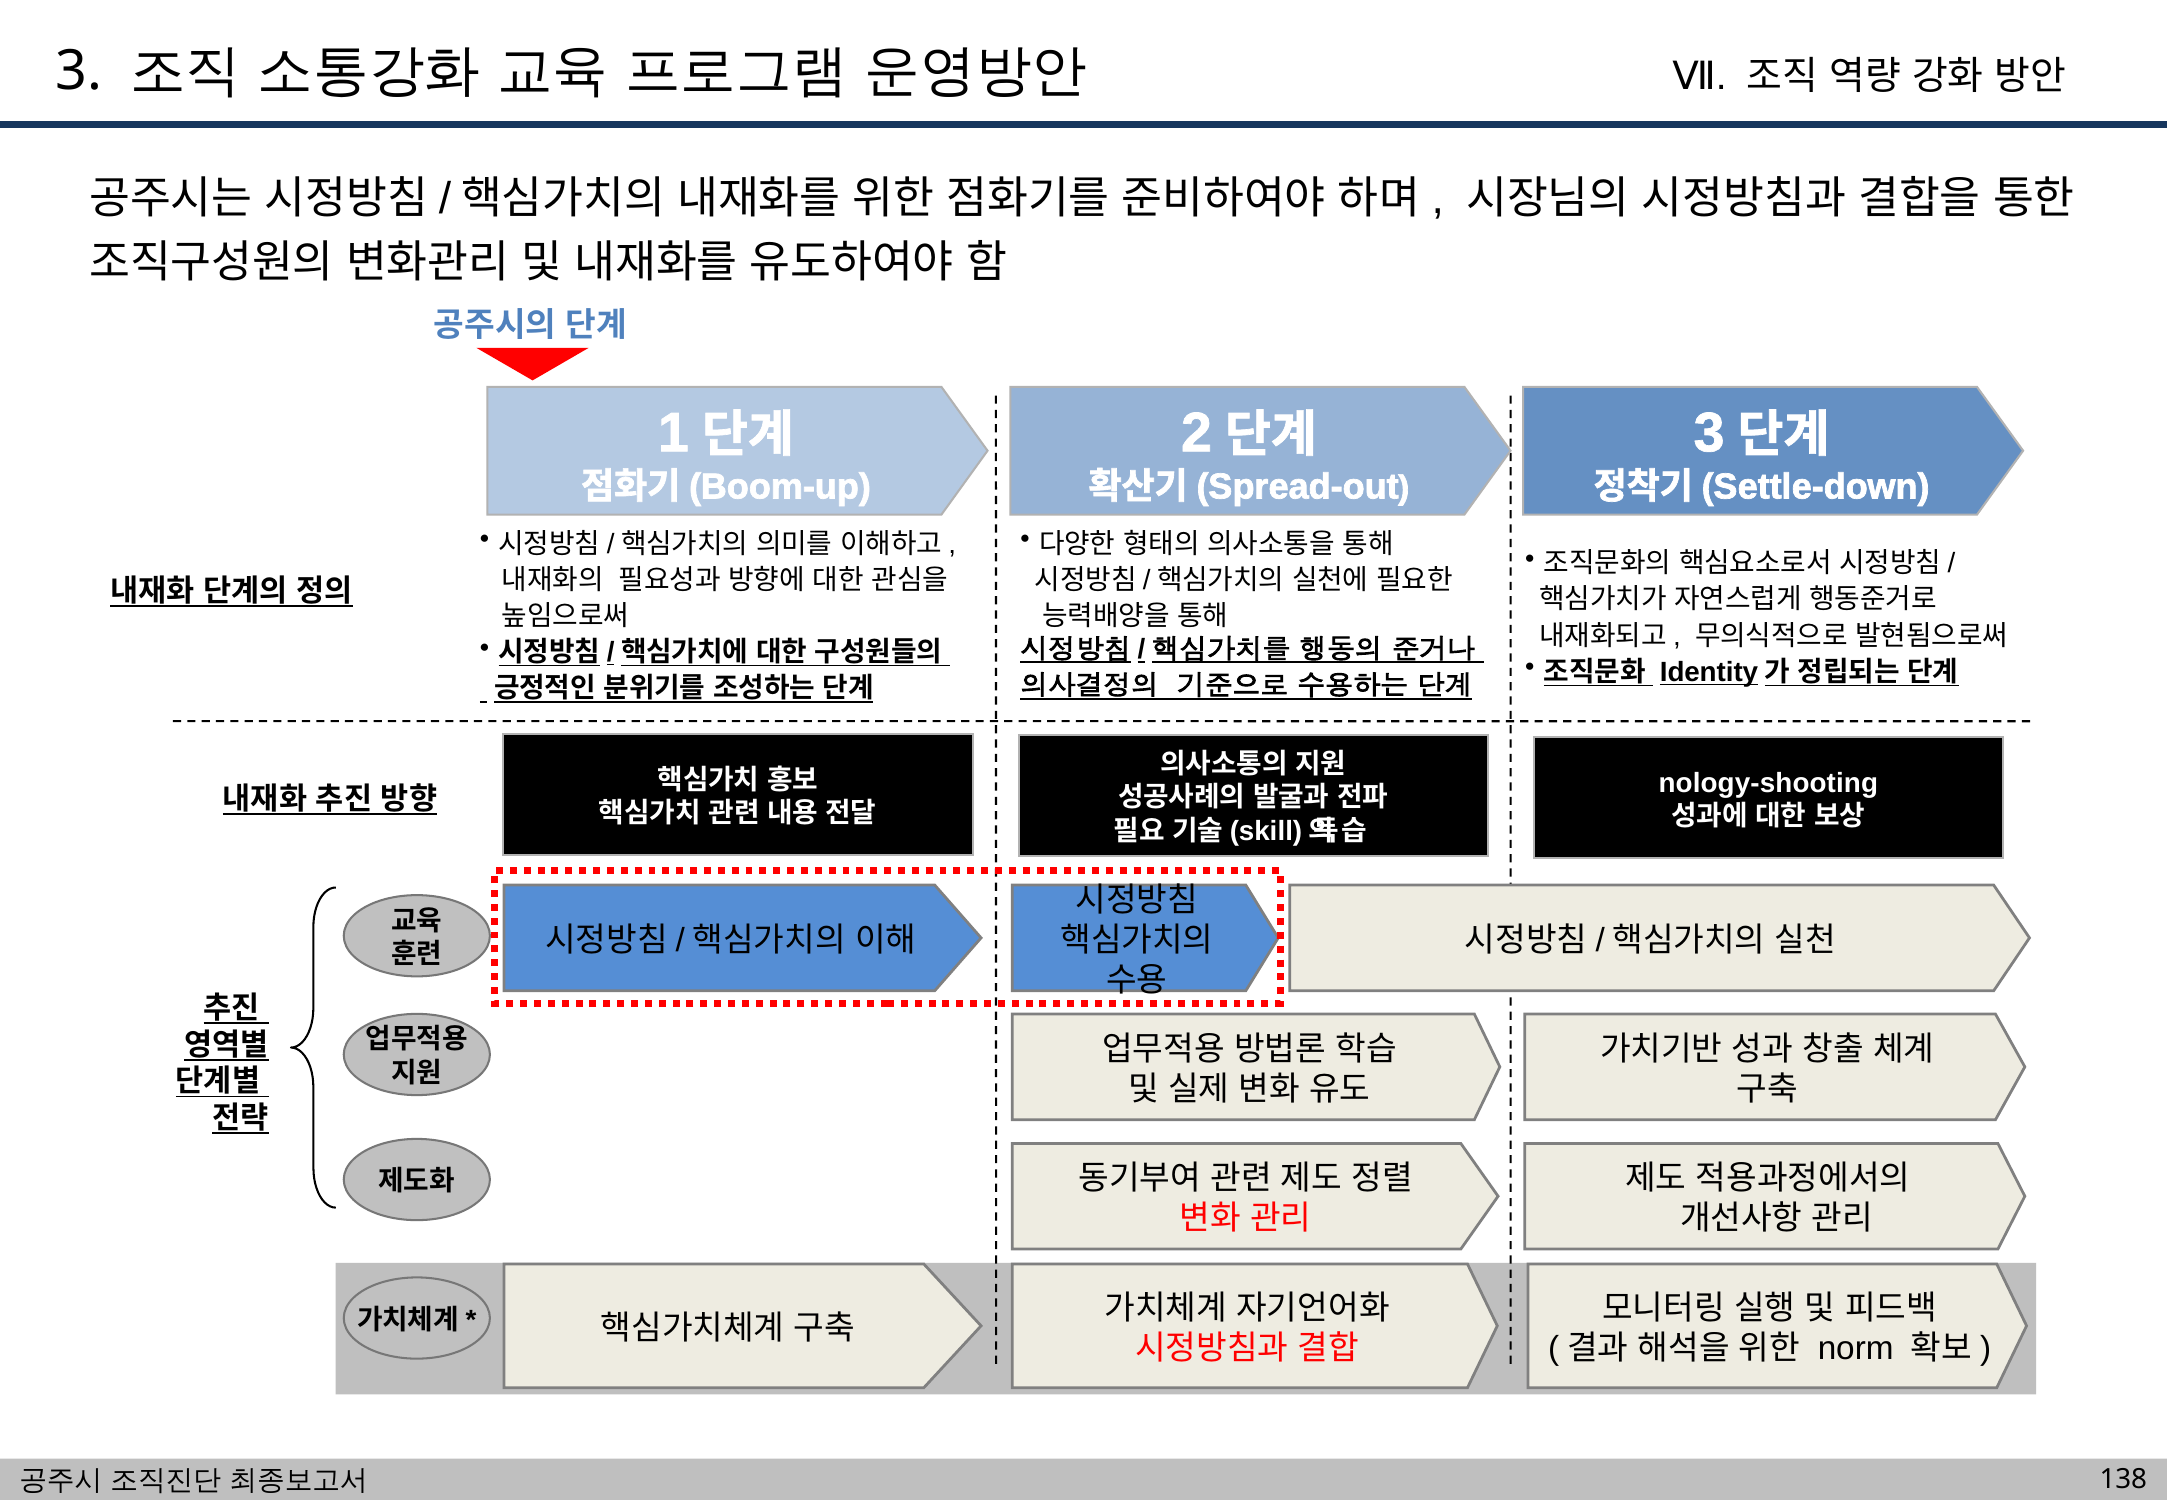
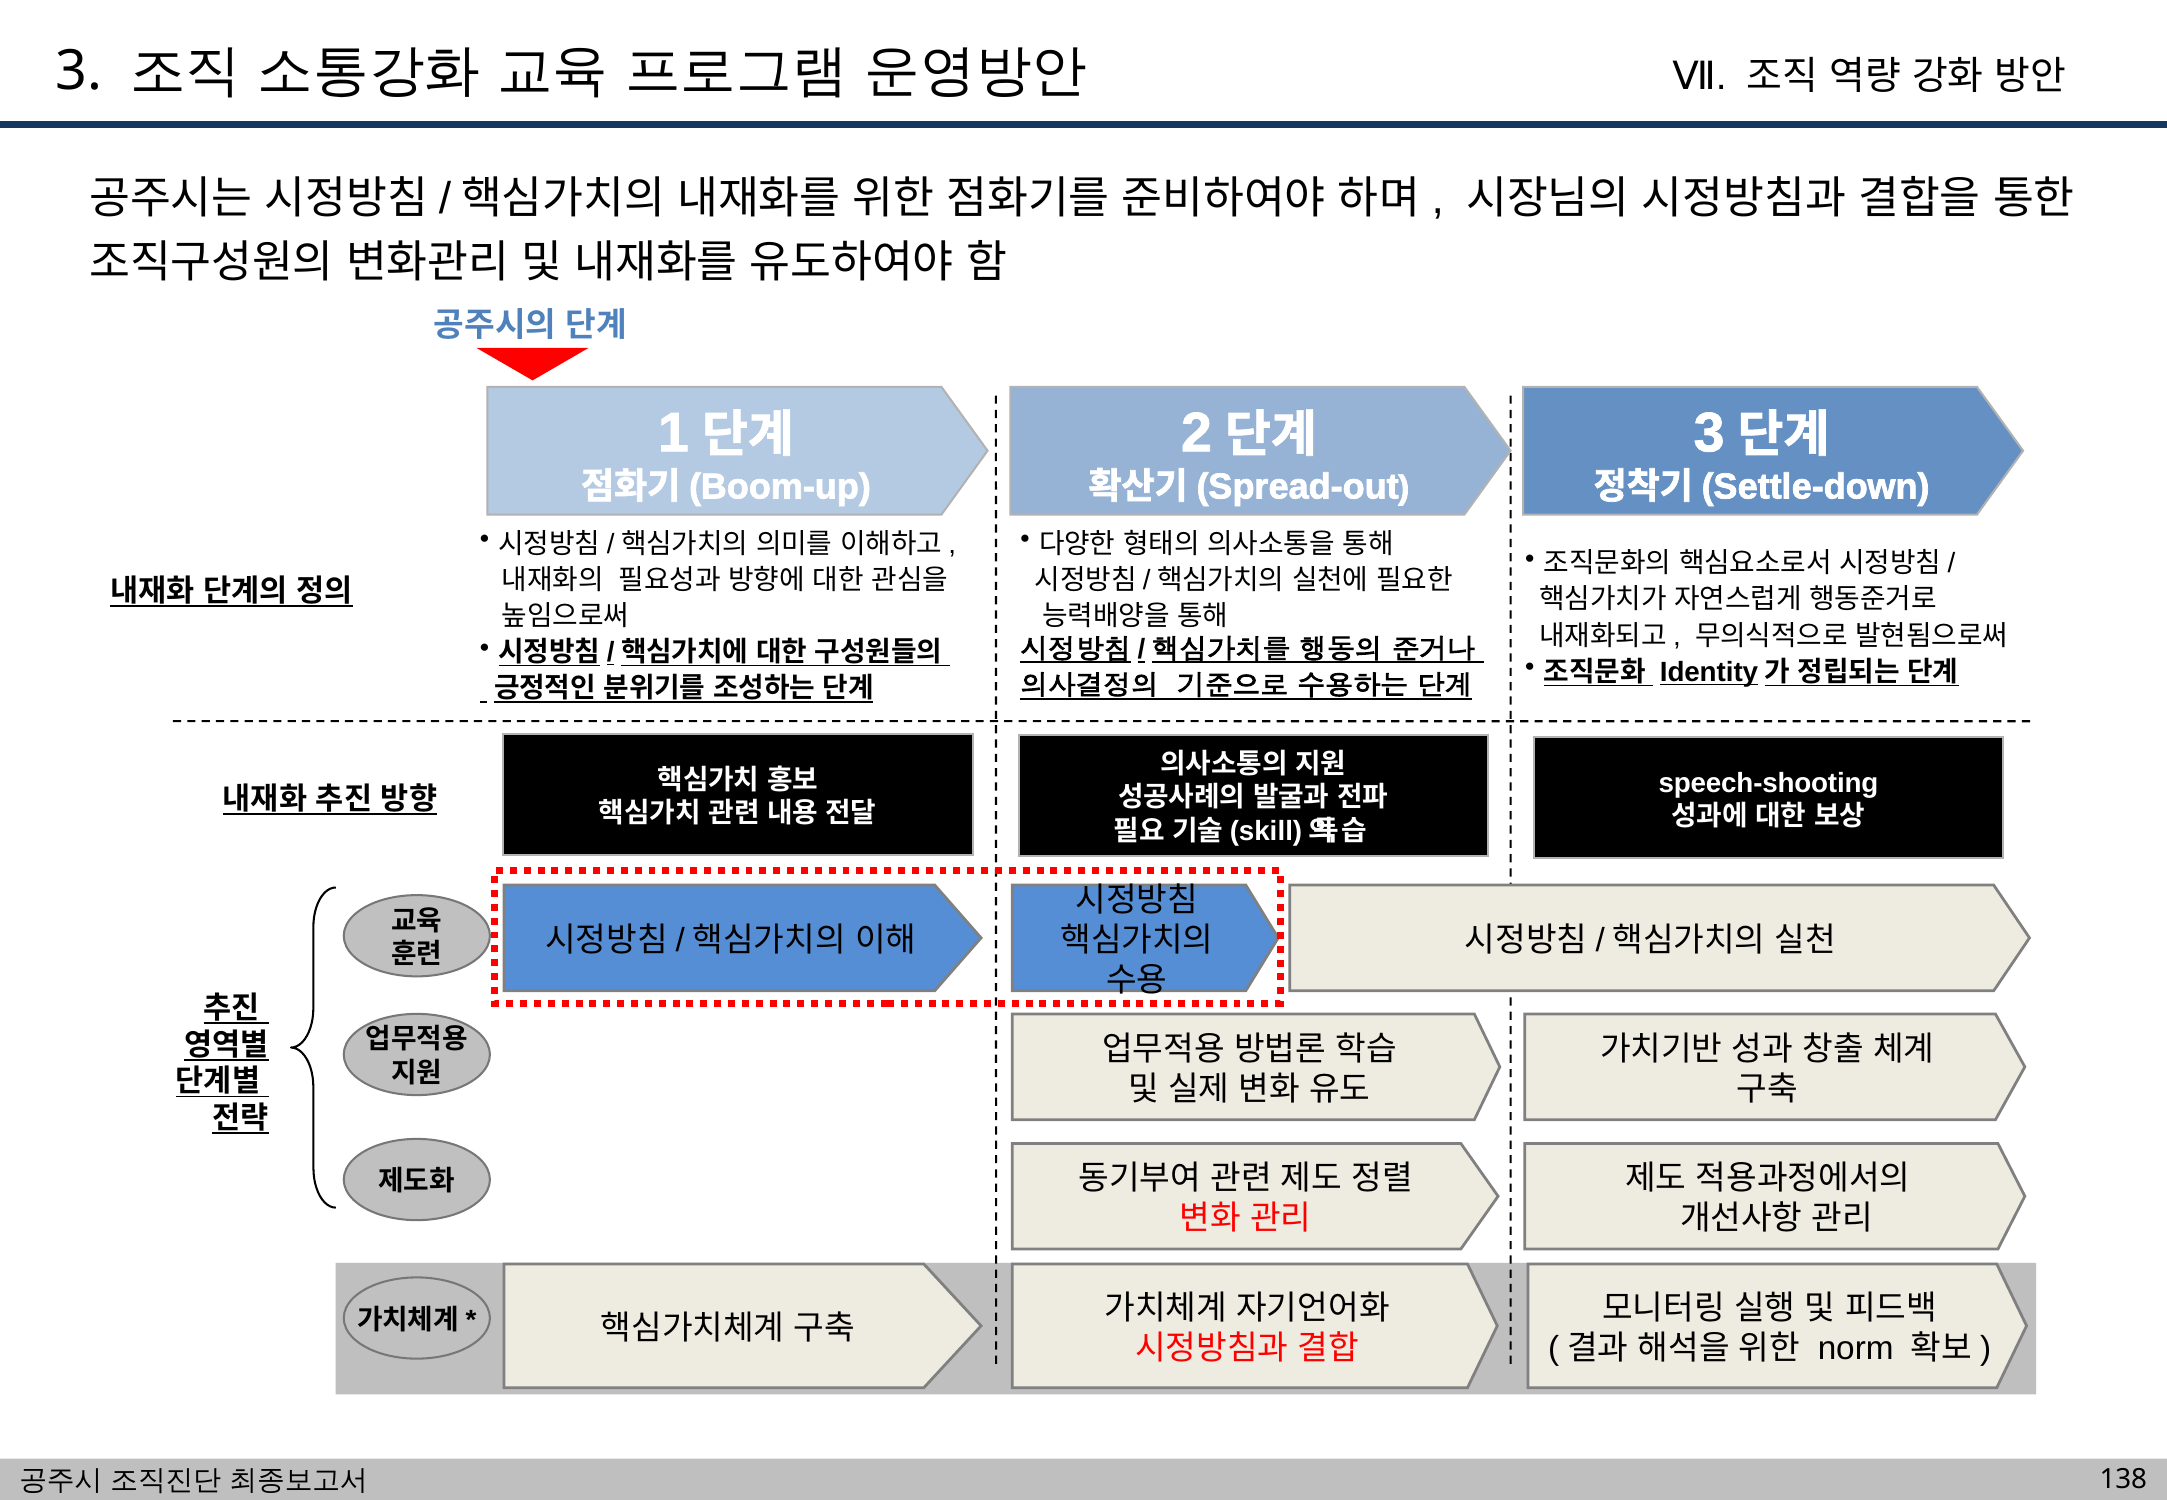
nology-shooting: nology-shooting -> speech-shooting
